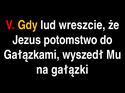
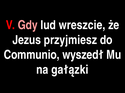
Gdy colour: yellow -> pink
potomstwo: potomstwo -> przyjmiesz
Gałązkami: Gałązkami -> Communio
